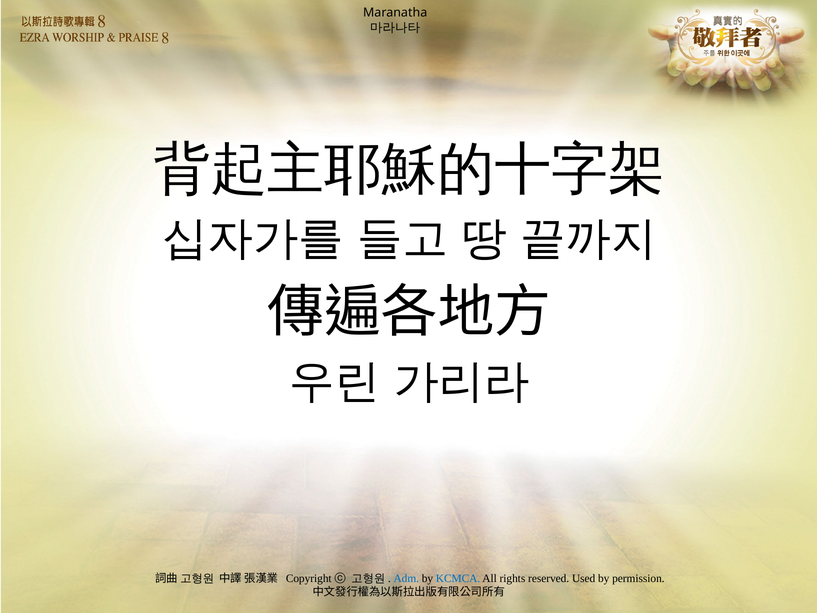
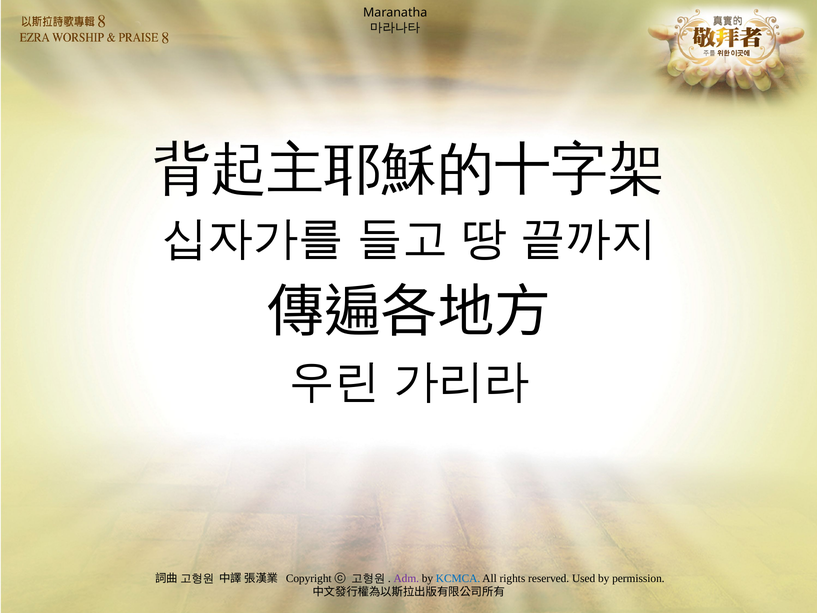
Adm colour: blue -> purple
